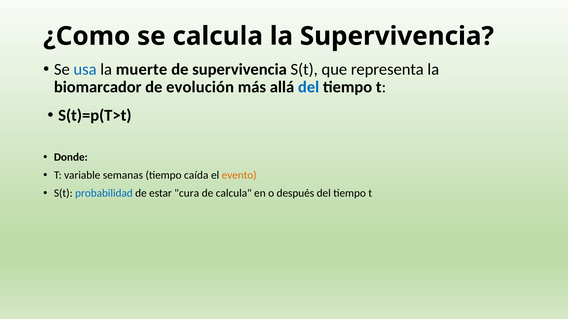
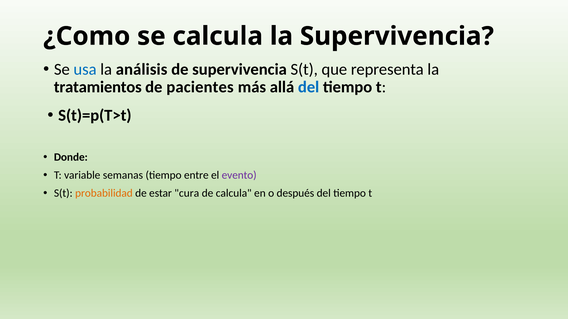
muerte: muerte -> análisis
biomarcador: biomarcador -> tratamientos
evolución: evolución -> pacientes
caída: caída -> entre
evento colour: orange -> purple
probabilidad colour: blue -> orange
